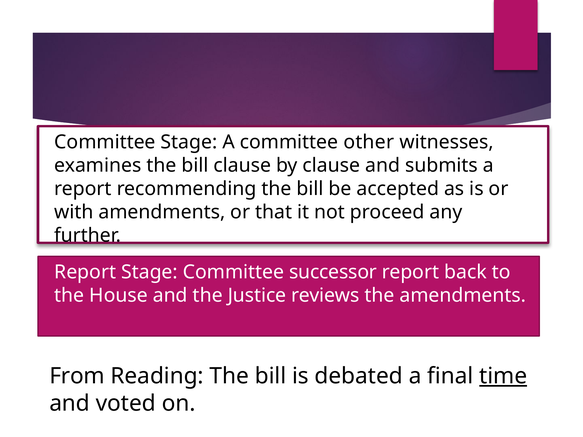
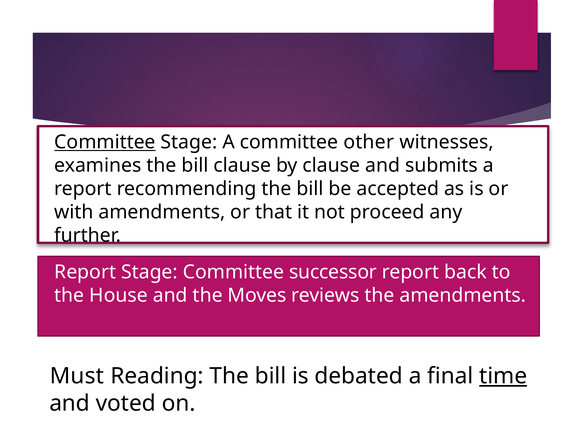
Committee at (105, 142) underline: none -> present
Justice: Justice -> Moves
From: From -> Must
